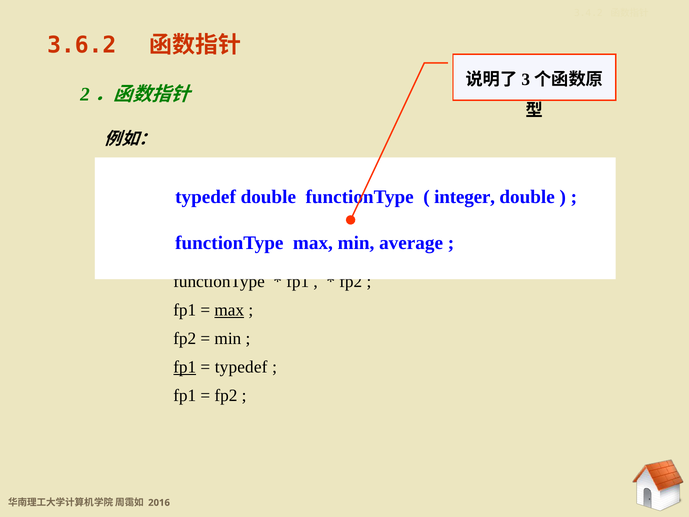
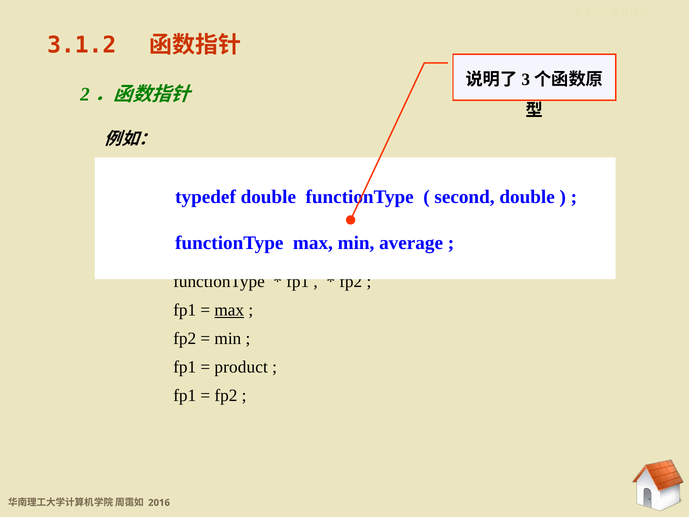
3.6.2: 3.6.2 -> 3.1.2
integer: integer -> second
fp1 at (185, 367) underline: present -> none
typedef at (241, 367): typedef -> product
